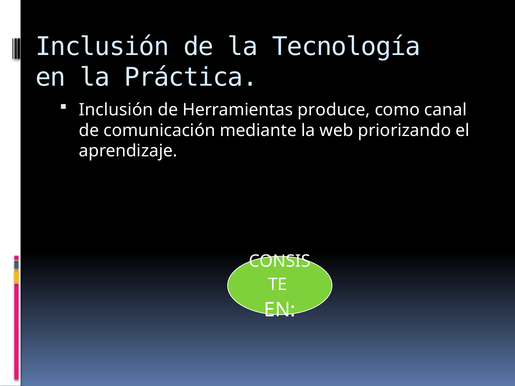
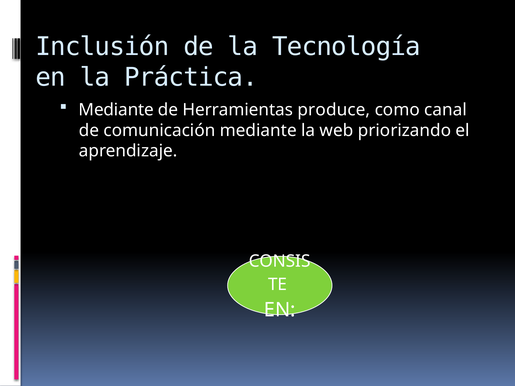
Inclusión at (116, 110): Inclusión -> Mediante
